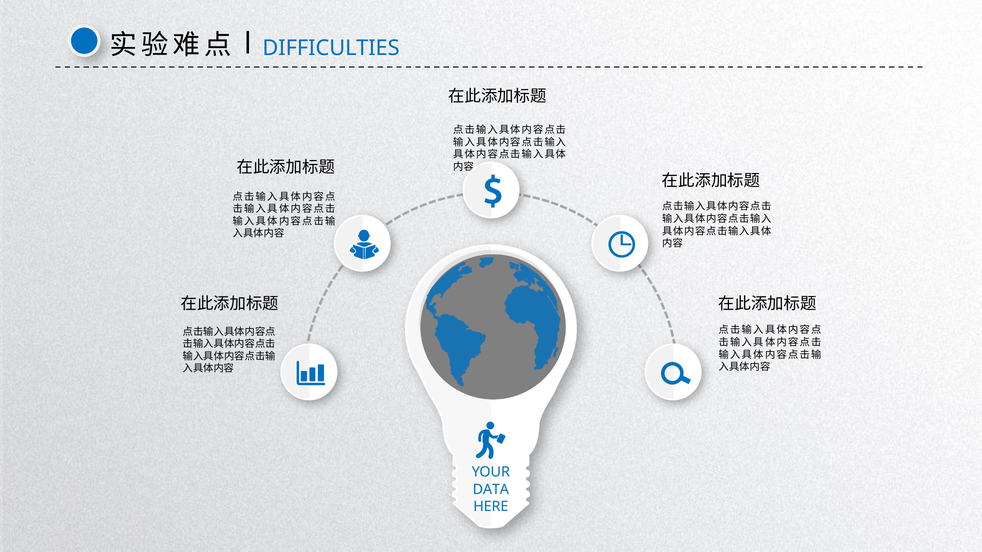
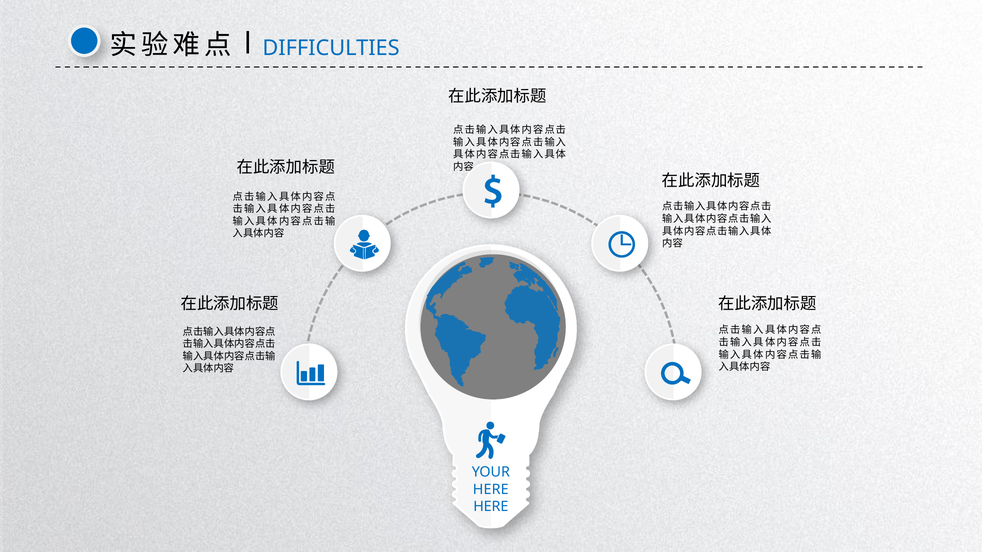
DATA at (491, 490): DATA -> HERE
